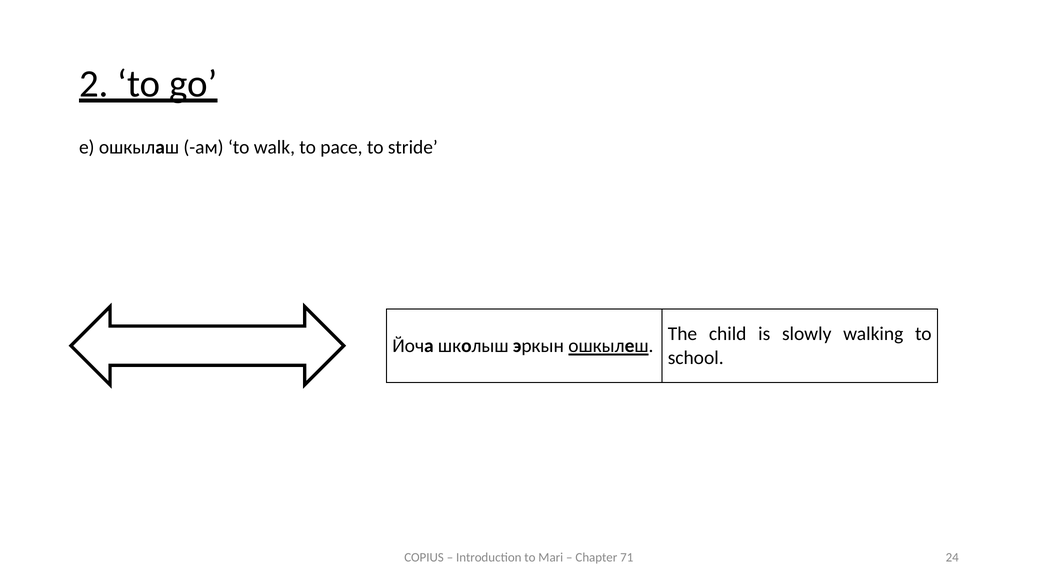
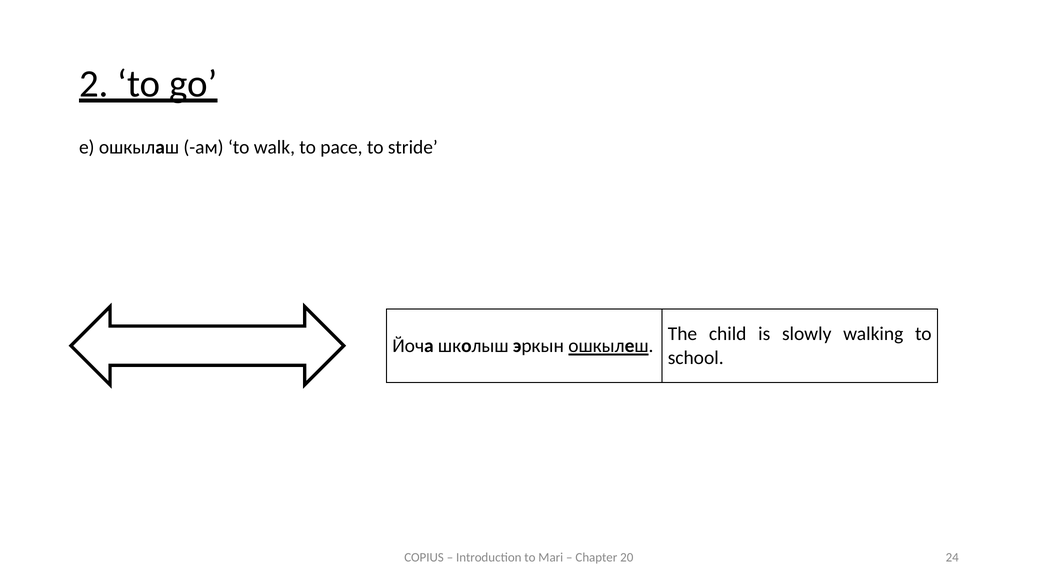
71: 71 -> 20
